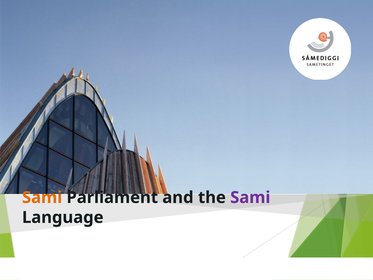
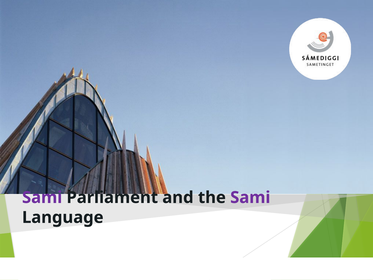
Sami at (42, 197) colour: orange -> purple
